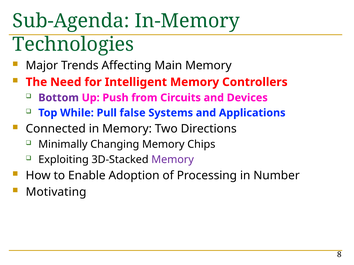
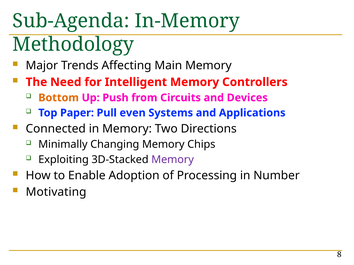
Technologies: Technologies -> Methodology
Bottom colour: purple -> orange
While: While -> Paper
false: false -> even
